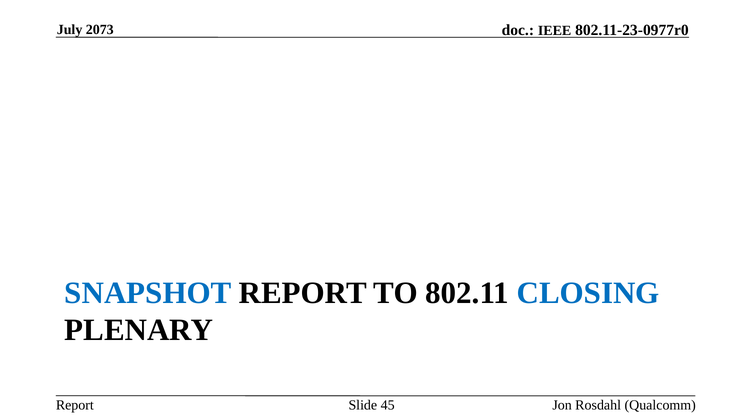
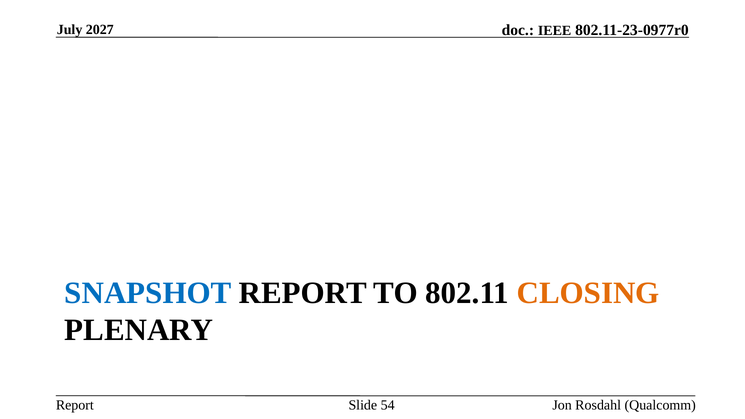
2073: 2073 -> 2027
CLOSING colour: blue -> orange
45: 45 -> 54
